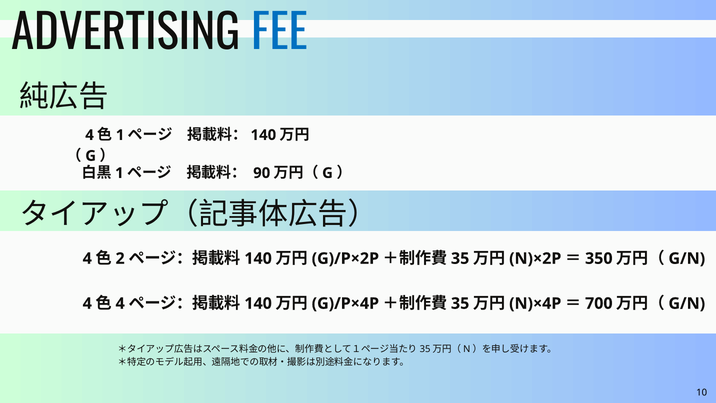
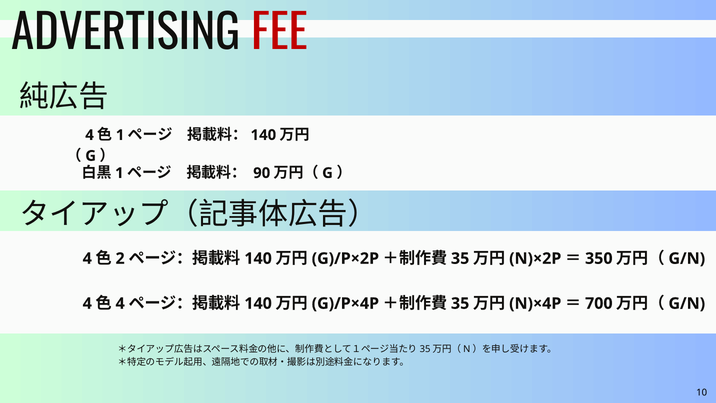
FEE colour: blue -> red
